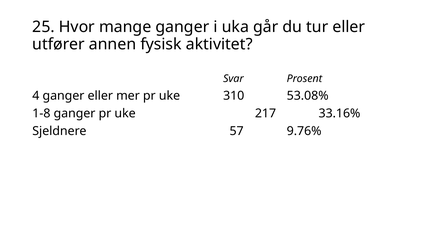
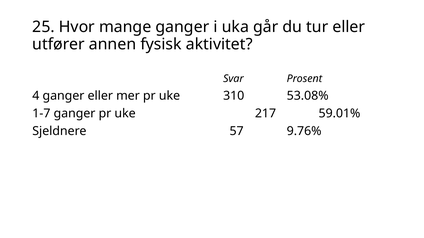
1-8: 1-8 -> 1-7
33.16%: 33.16% -> 59.01%
